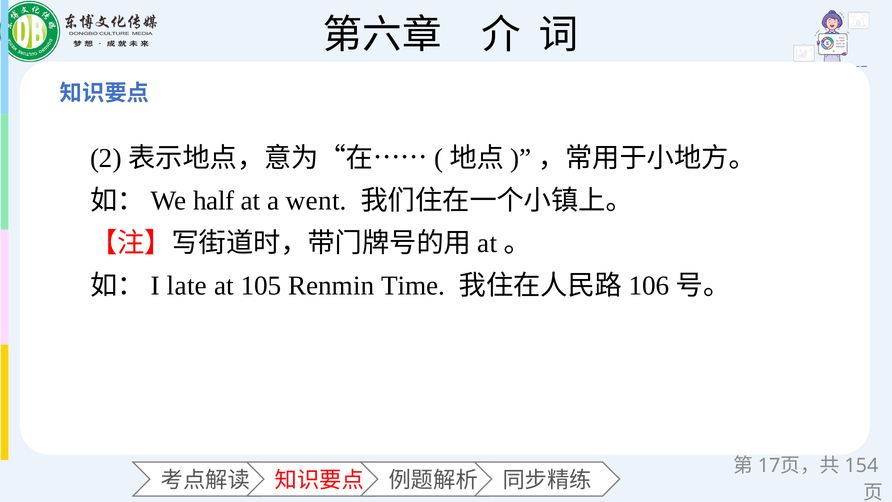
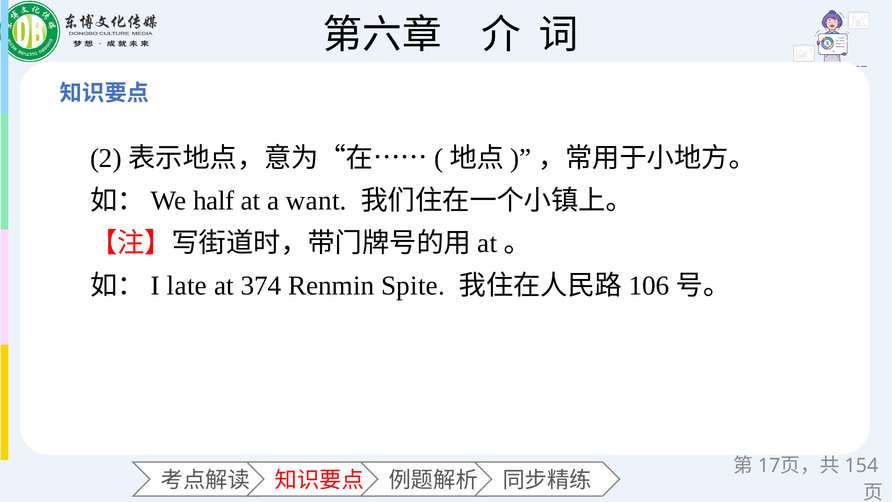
went: went -> want
105: 105 -> 374
Time: Time -> Spite
